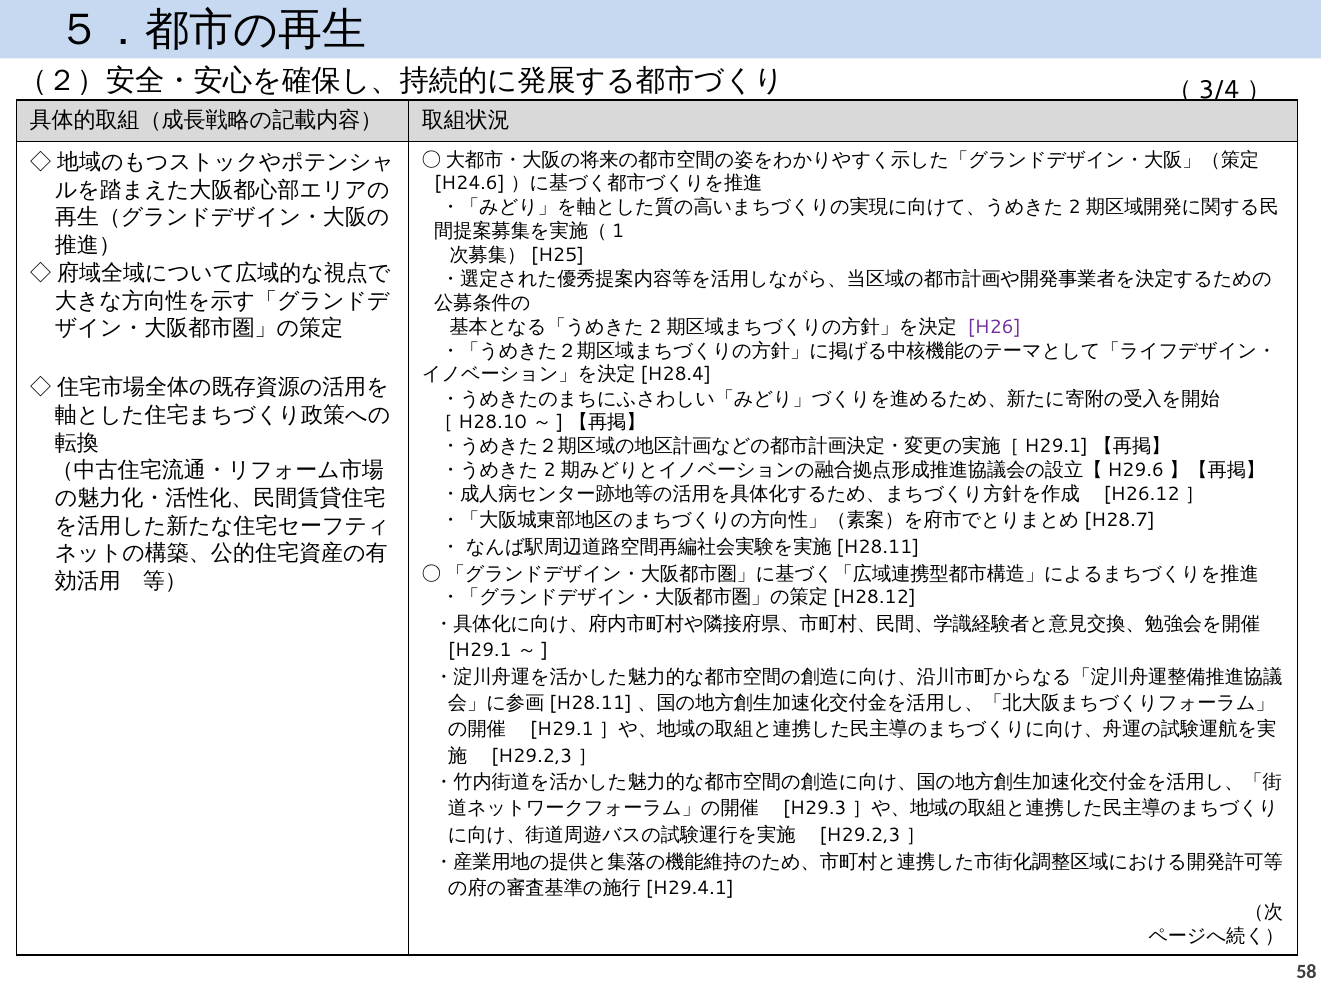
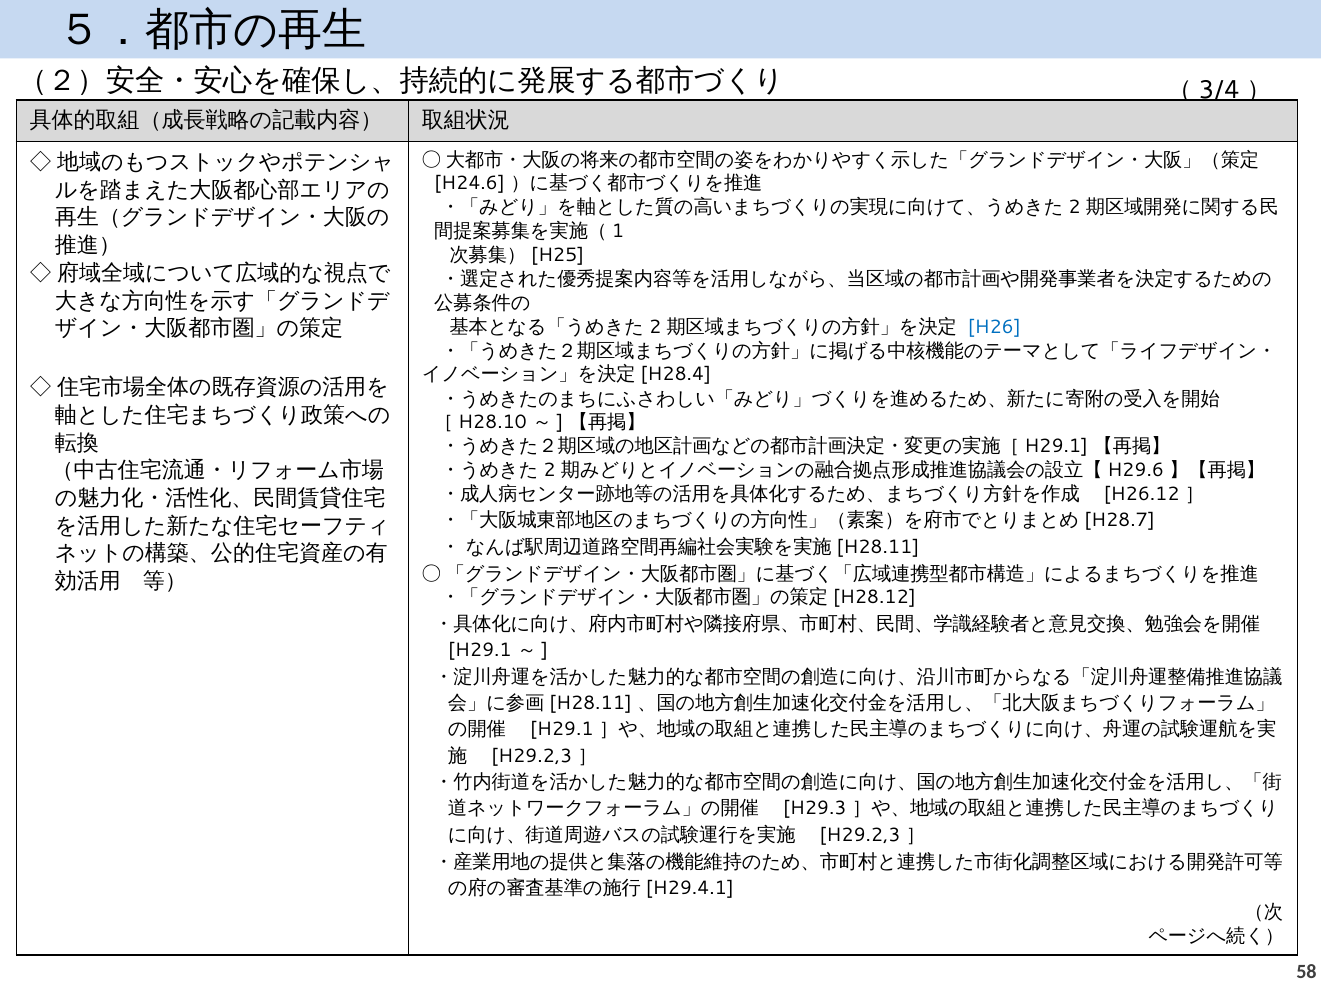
H26 colour: purple -> blue
